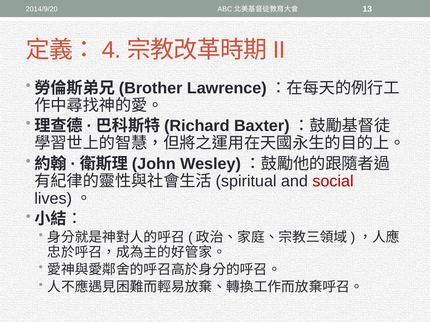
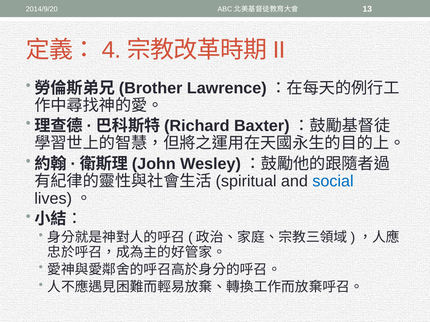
social colour: red -> blue
